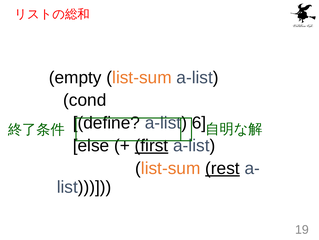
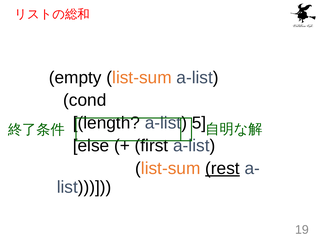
define: define -> length
6: 6 -> 5
first underline: present -> none
